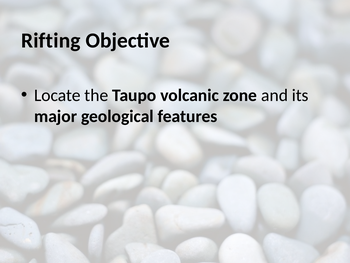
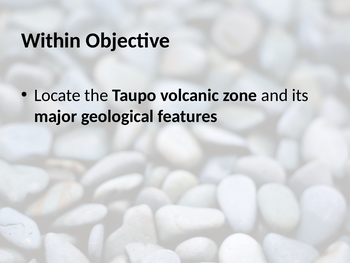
Rifting: Rifting -> Within
